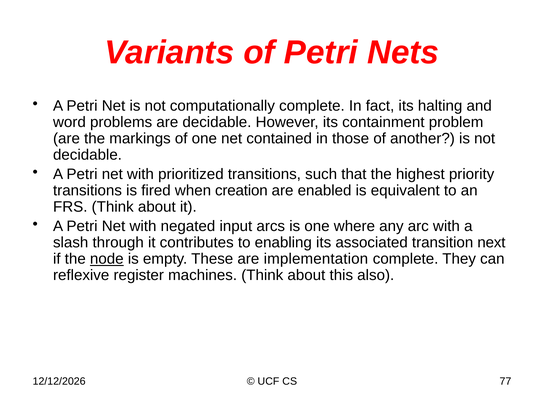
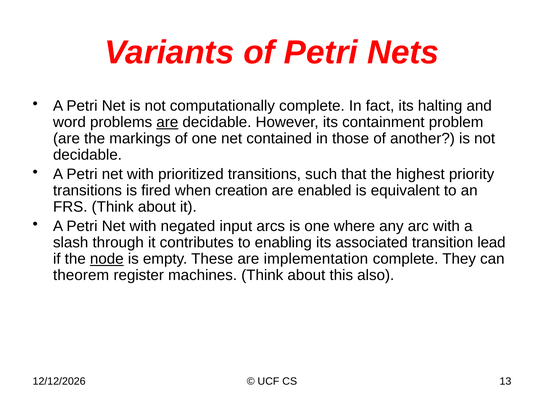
are at (167, 122) underline: none -> present
next: next -> lead
reflexive: reflexive -> theorem
77: 77 -> 13
